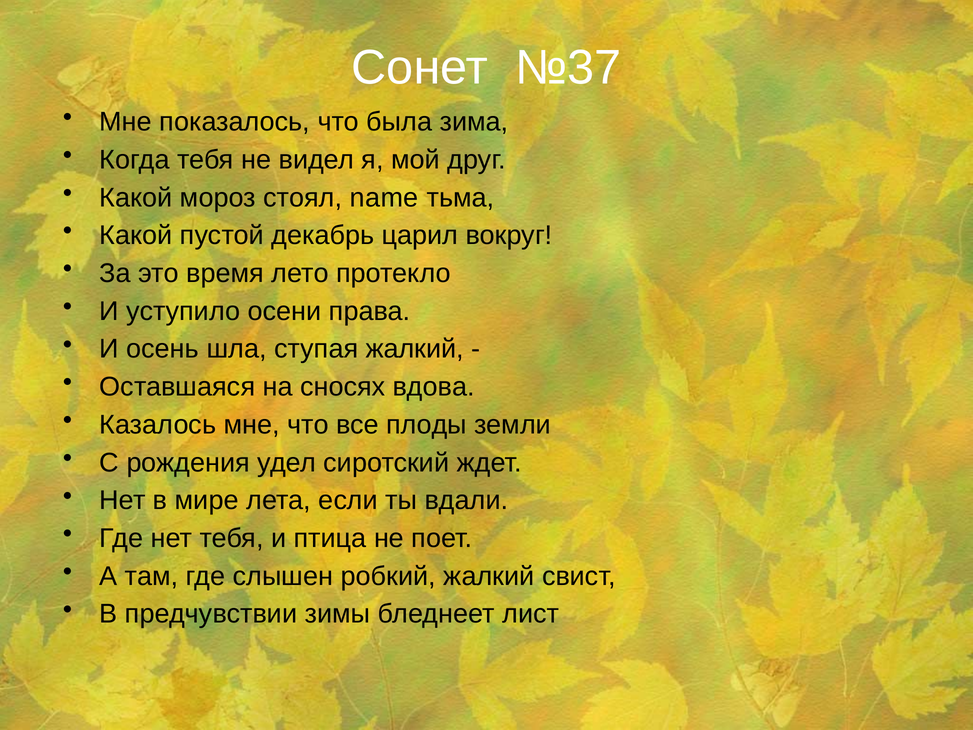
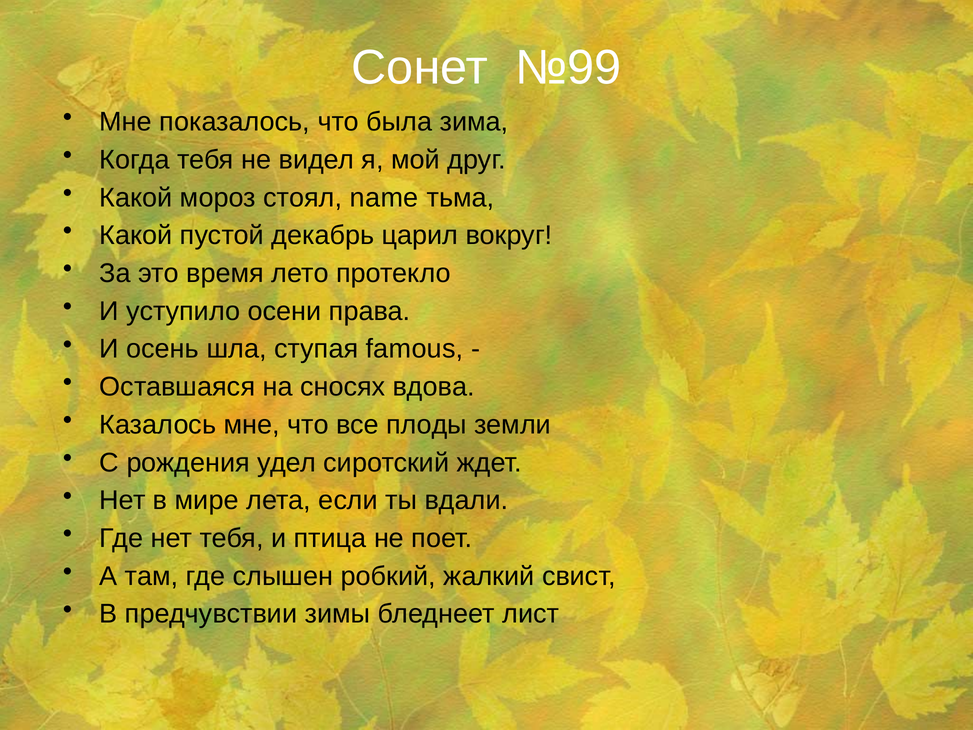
№37: №37 -> №99
ступая жалкий: жалкий -> famous
